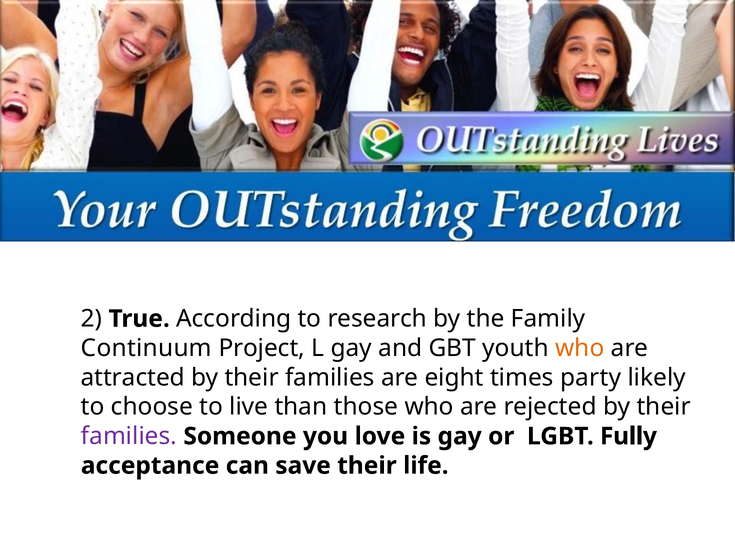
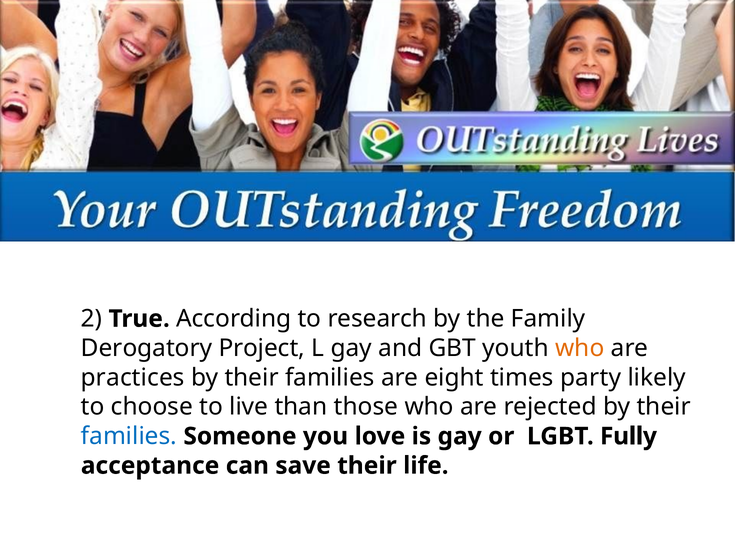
Continuum: Continuum -> Derogatory
attracted: attracted -> practices
families at (129, 436) colour: purple -> blue
